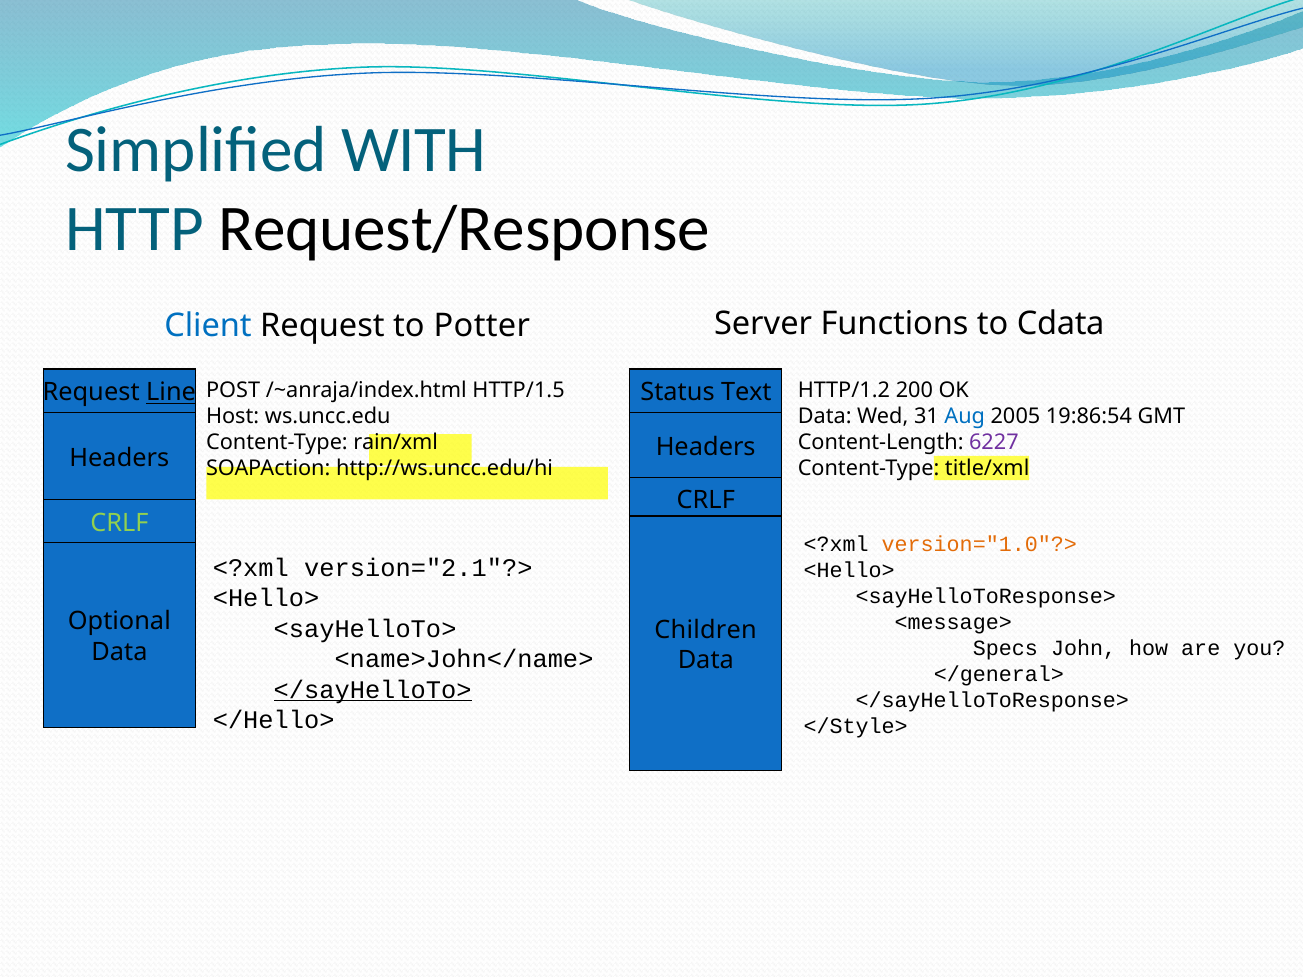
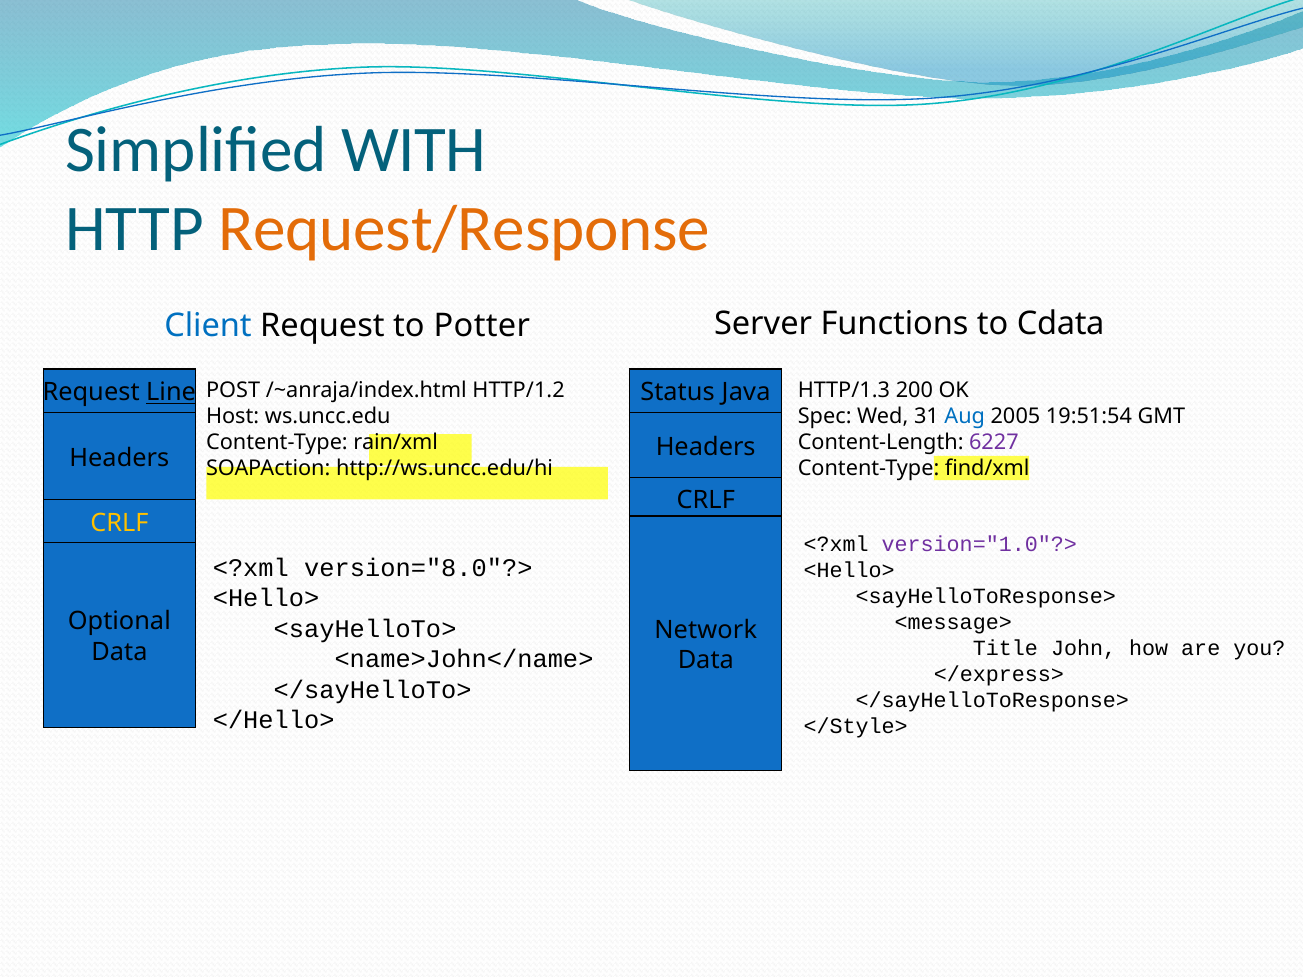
Request/Response colour: black -> orange
HTTP/1.5: HTTP/1.5 -> HTTP/1.2
HTTP/1.2: HTTP/1.2 -> HTTP/1.3
Text: Text -> Java
Data at (825, 416): Data -> Spec
19:86:54: 19:86:54 -> 19:51:54
title/xml: title/xml -> find/xml
CRLF at (119, 523) colour: light green -> yellow
version="1.0"?> colour: orange -> purple
version="2.1"?>: version="2.1"?> -> version="8.0"?>
Children: Children -> Network
Specs: Specs -> Title
</general>: </general> -> </express>
</sayHelloTo> underline: present -> none
